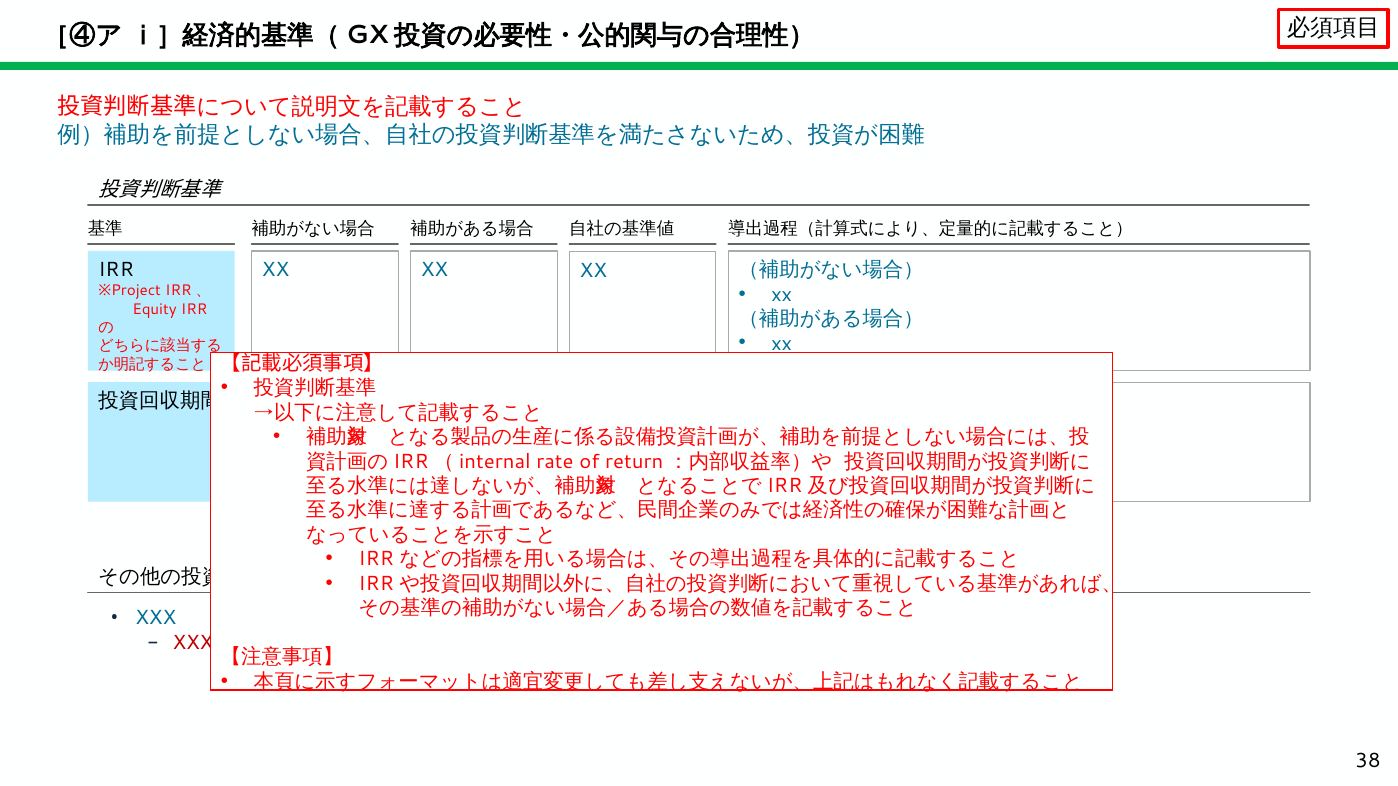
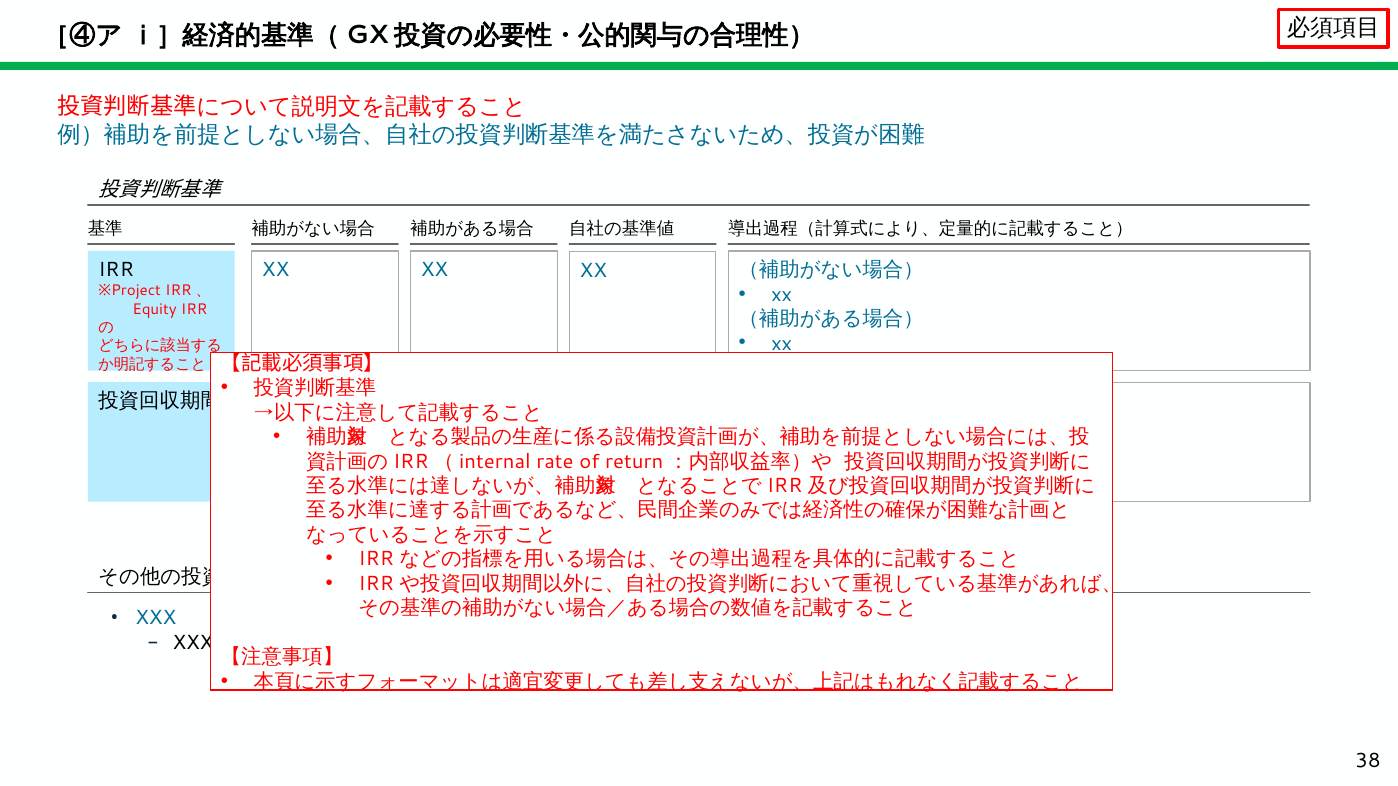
XXX at (193, 643) colour: red -> black
